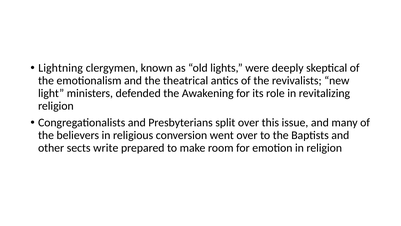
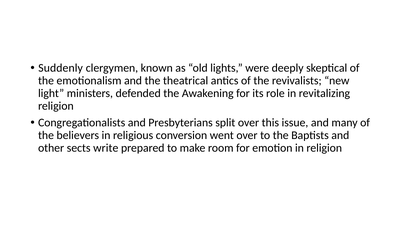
Lightning: Lightning -> Suddenly
